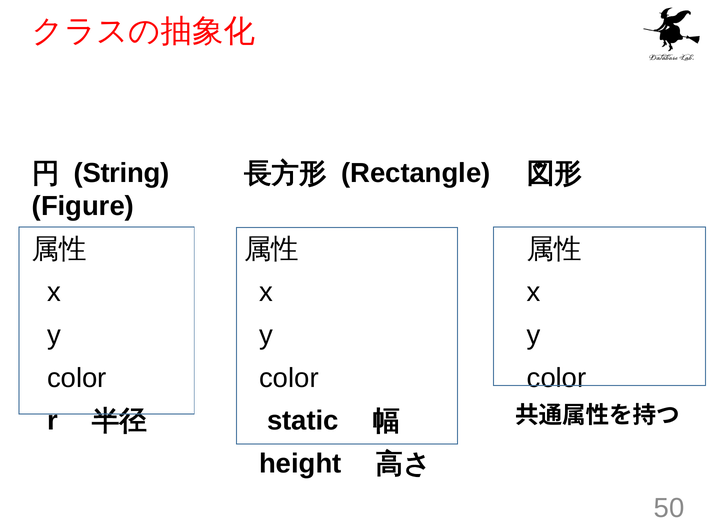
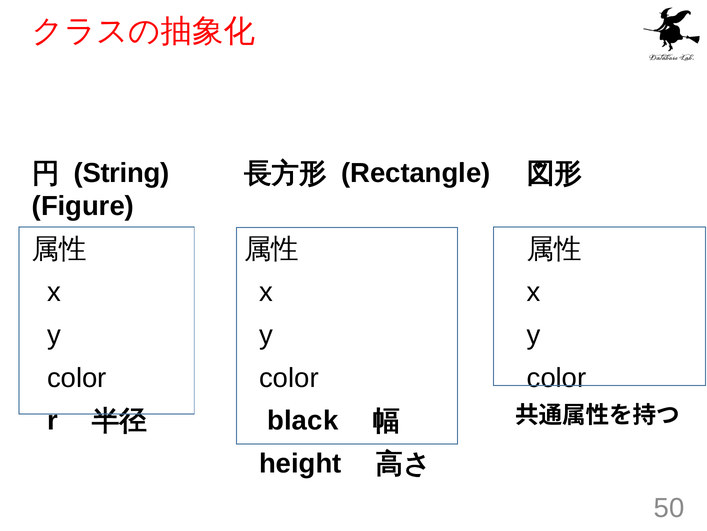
static: static -> black
